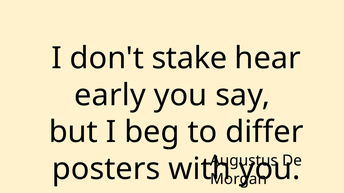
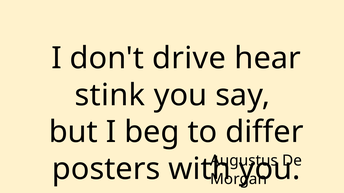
stake: stake -> drive
early: early -> stink
